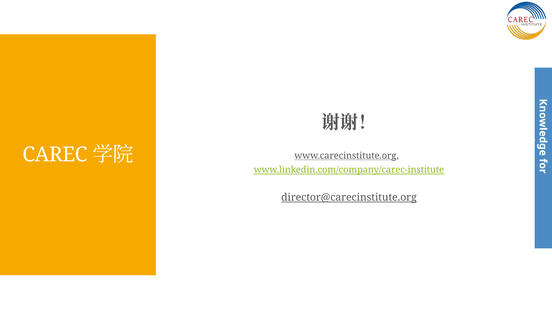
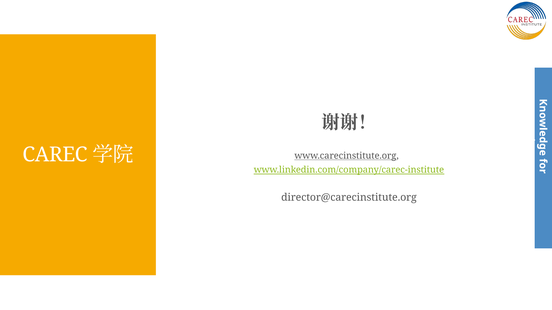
director@carecinstitute.org underline: present -> none
